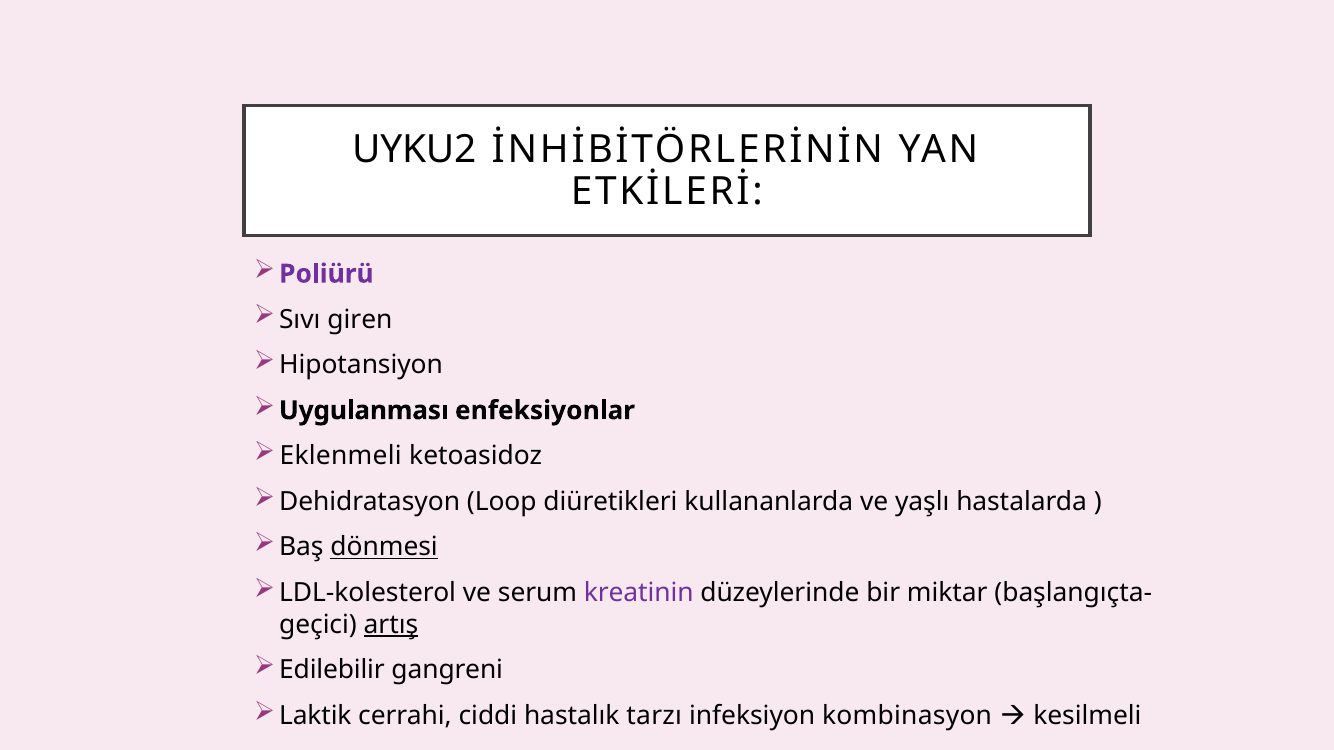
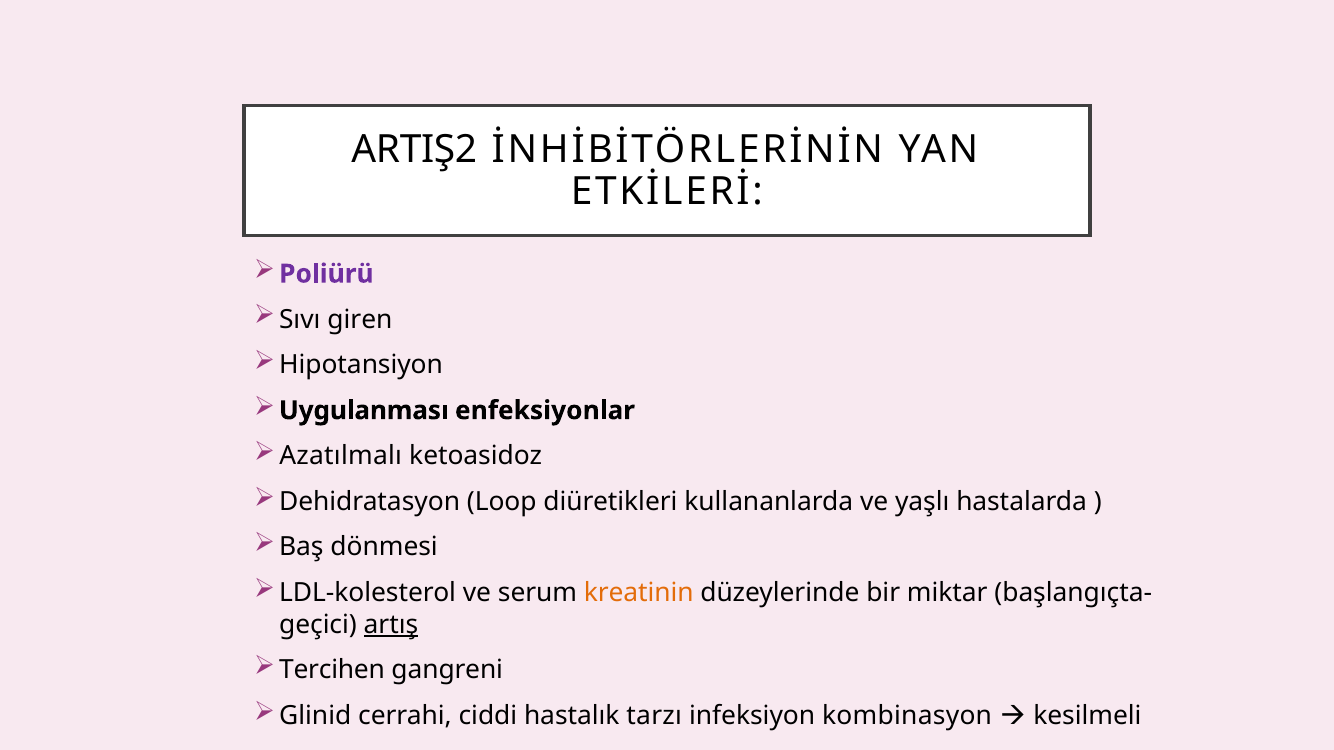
UYKU2: UYKU2 -> ARTIŞ2
Eklenmeli: Eklenmeli -> Azatılmalı
dönmesi underline: present -> none
kreatinin colour: purple -> orange
Edilebilir: Edilebilir -> Tercihen
Laktik: Laktik -> Glinid
